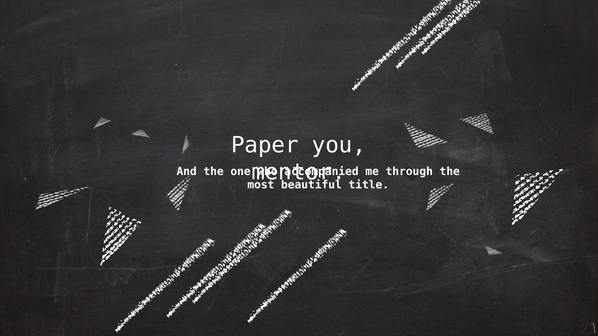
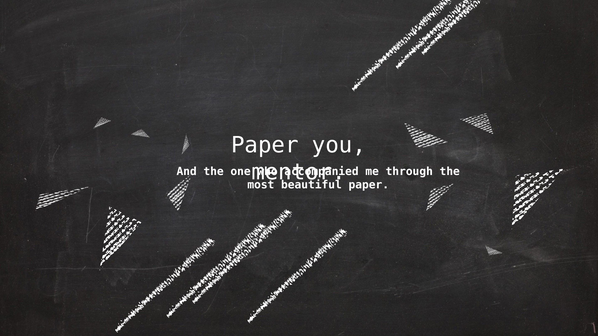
title at (369, 185): title -> paper
